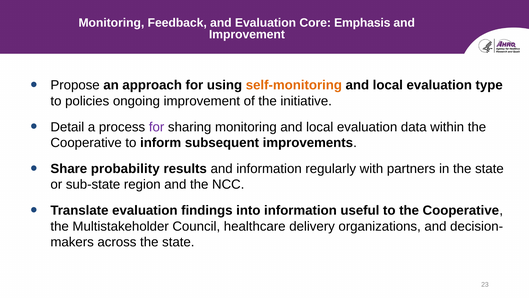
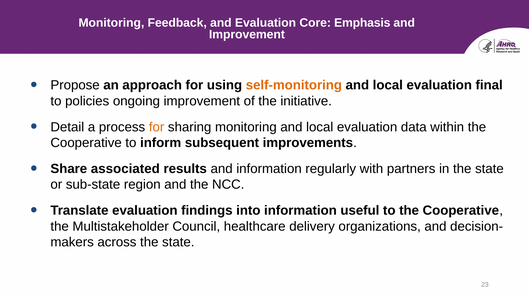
type: type -> final
for at (157, 127) colour: purple -> orange
probability: probability -> associated
